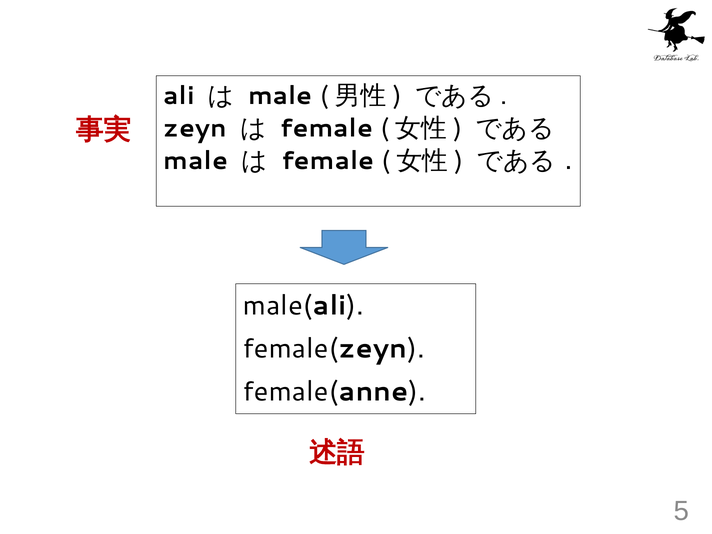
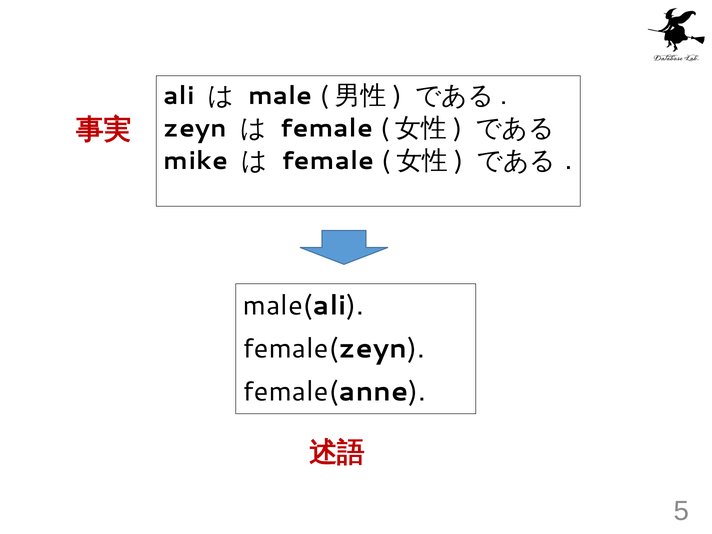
male at (196, 161): male -> mike
